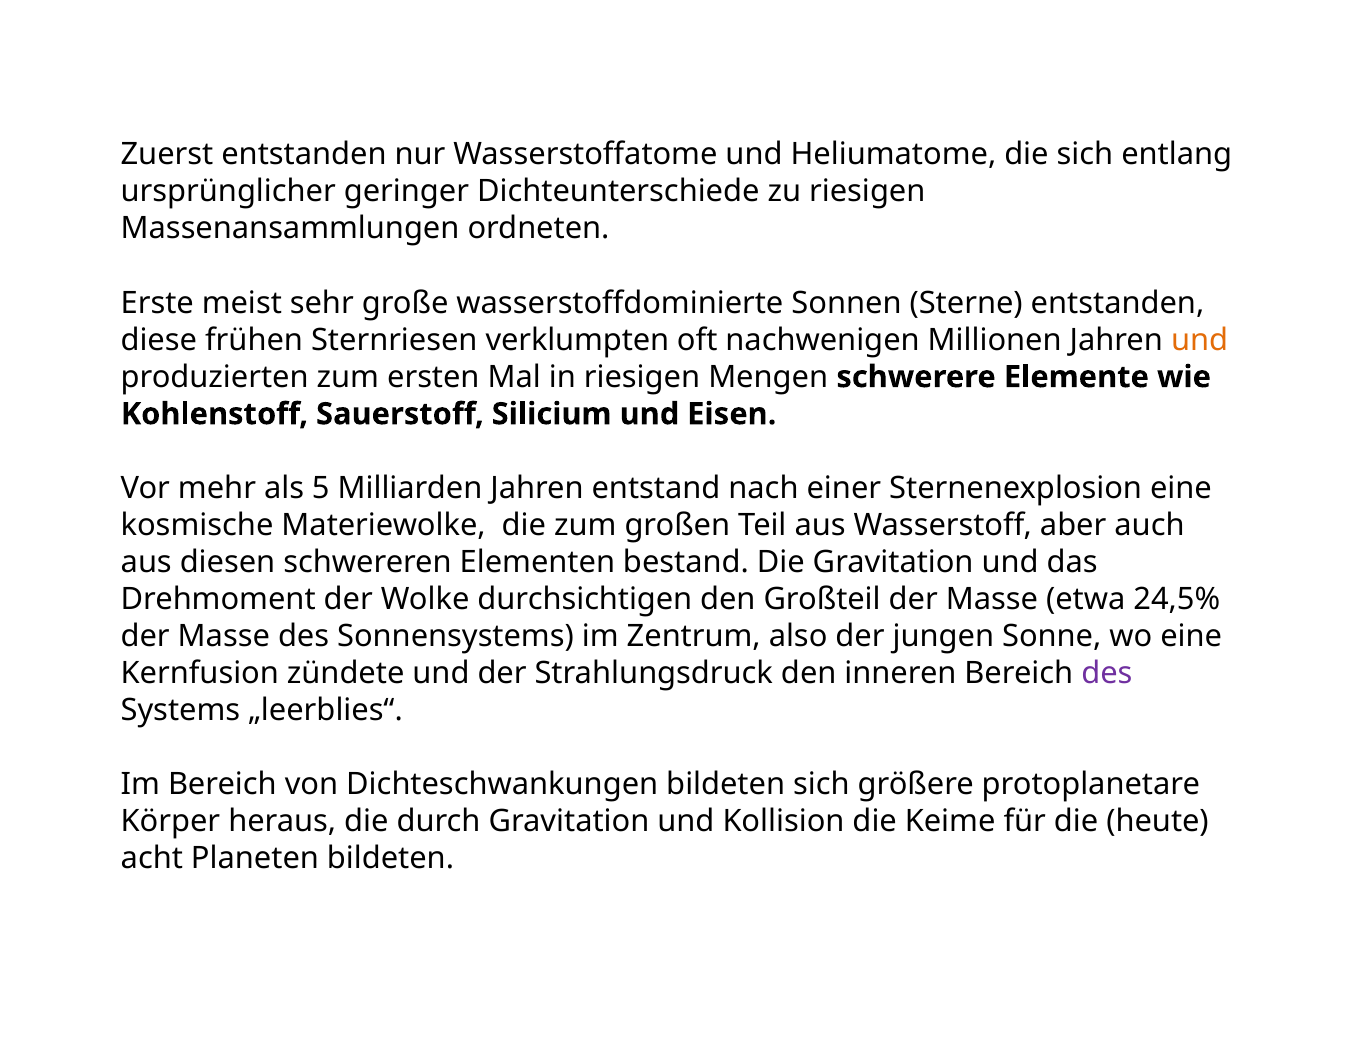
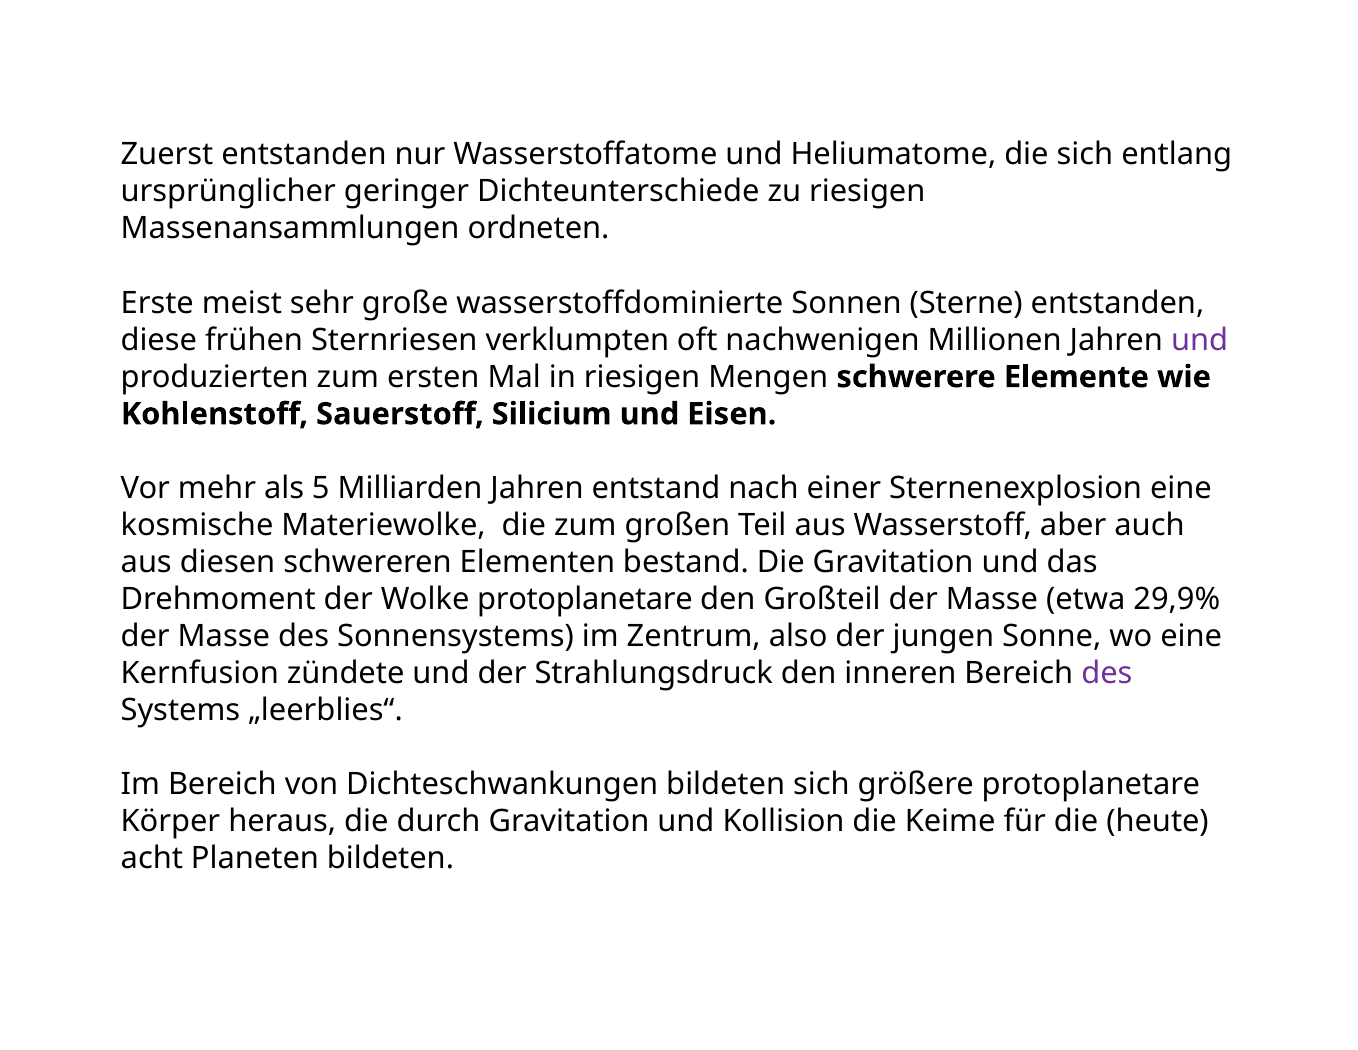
und at (1200, 340) colour: orange -> purple
Wolke durchsichtigen: durchsichtigen -> protoplanetare
24,5%: 24,5% -> 29,9%
